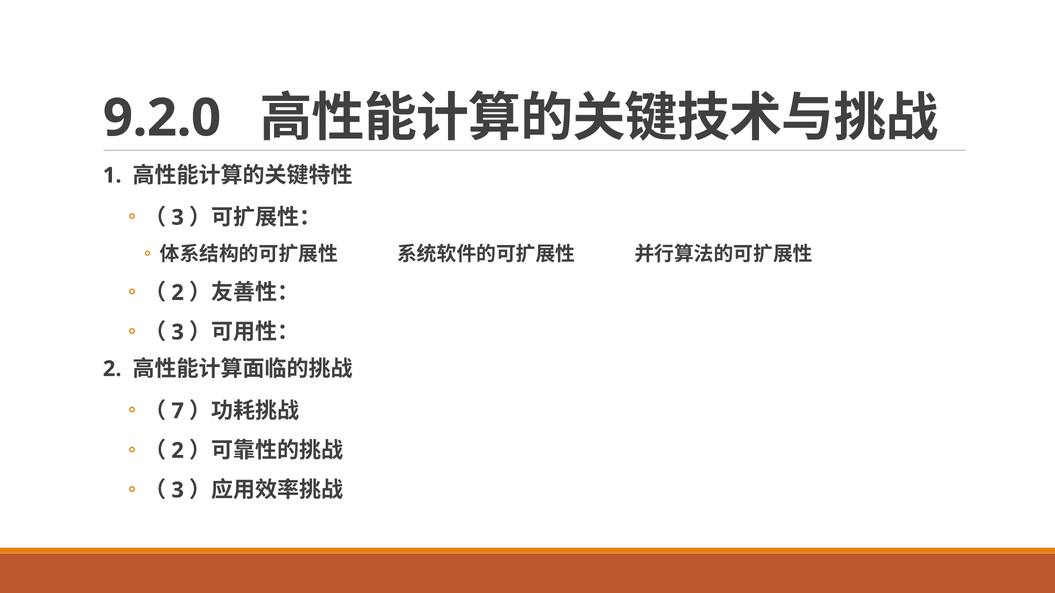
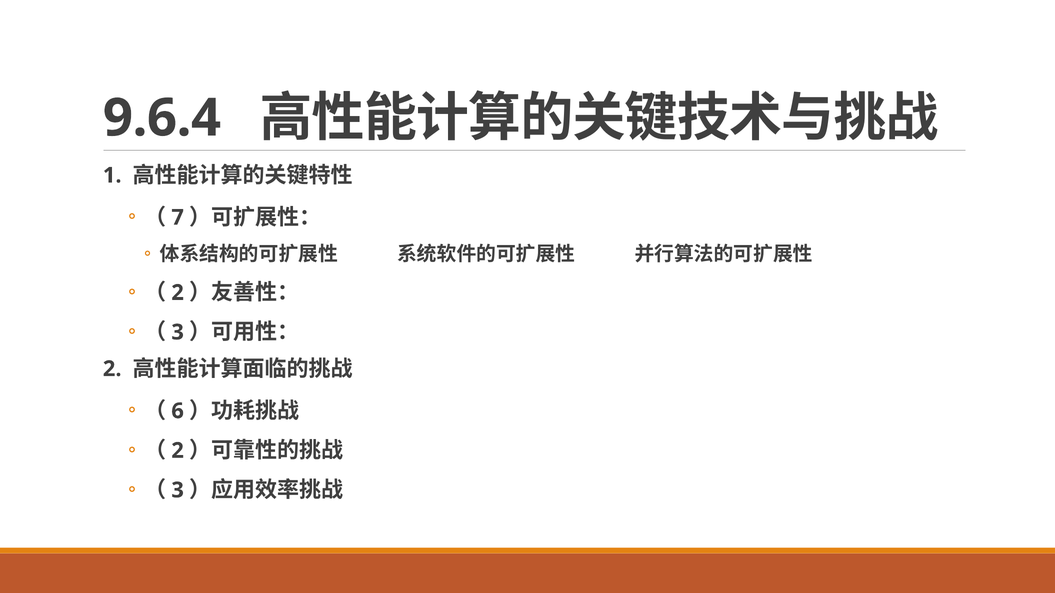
9.2.0: 9.2.0 -> 9.6.4
3 at (178, 218): 3 -> 7
7: 7 -> 6
